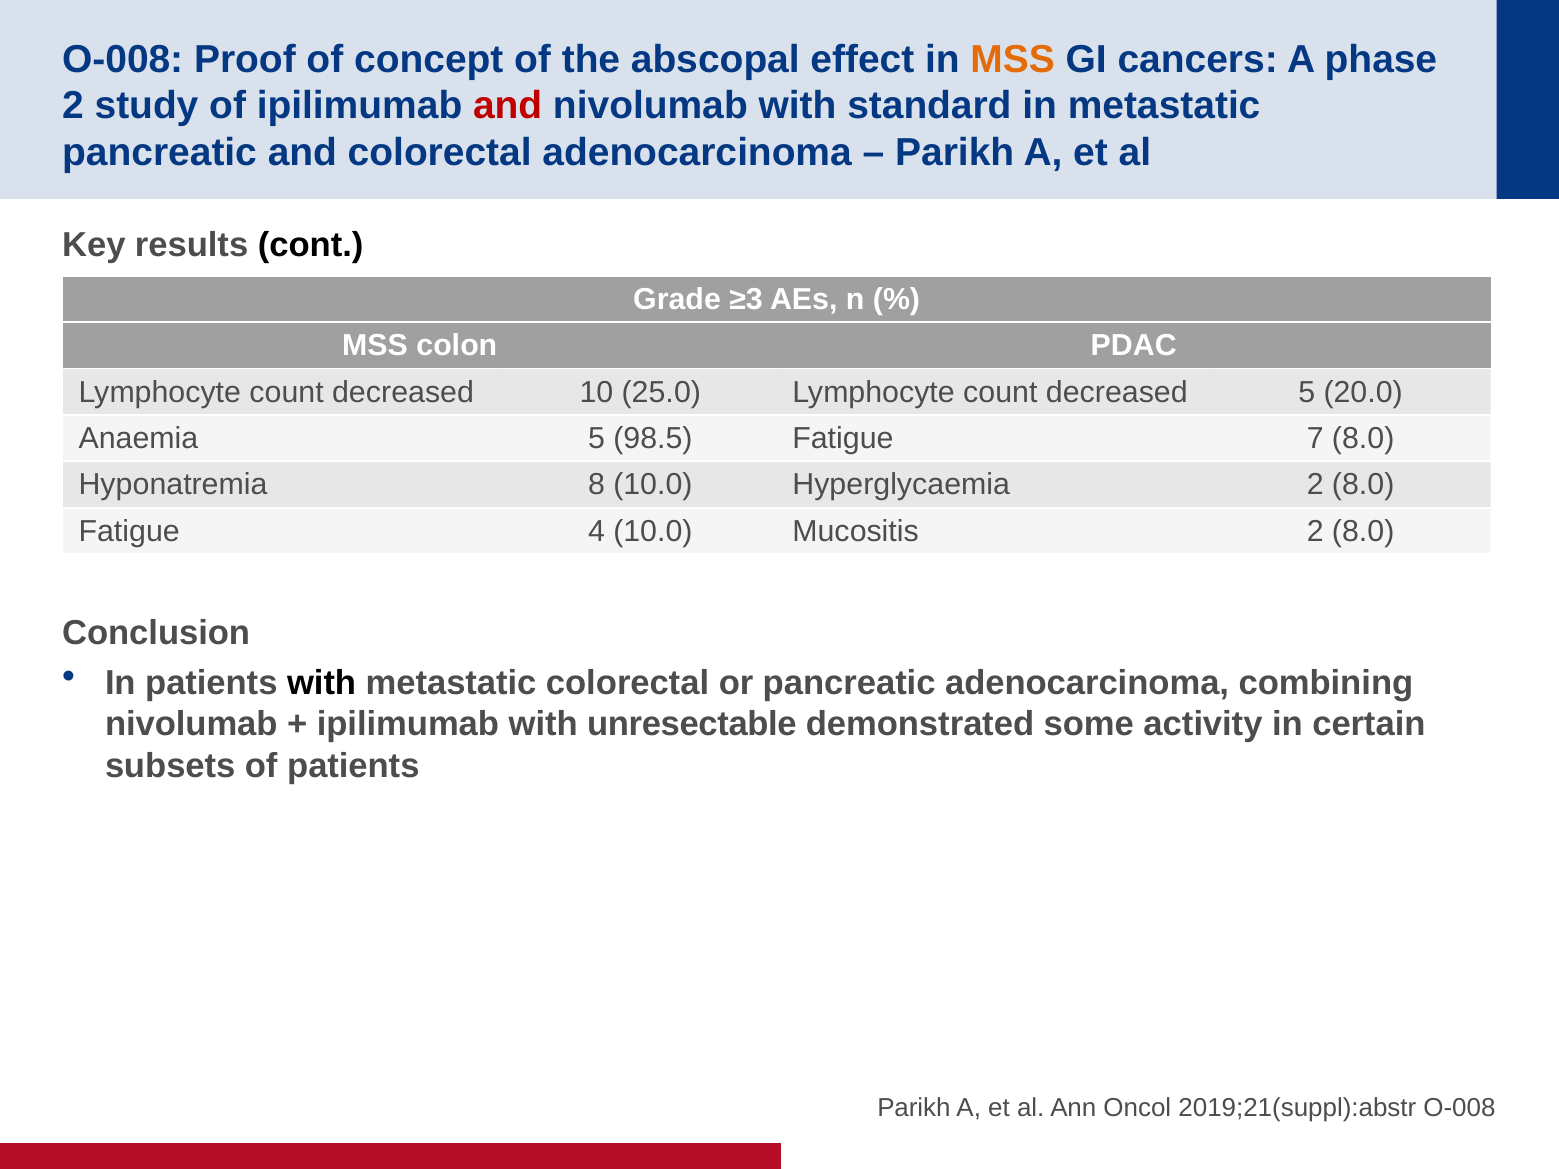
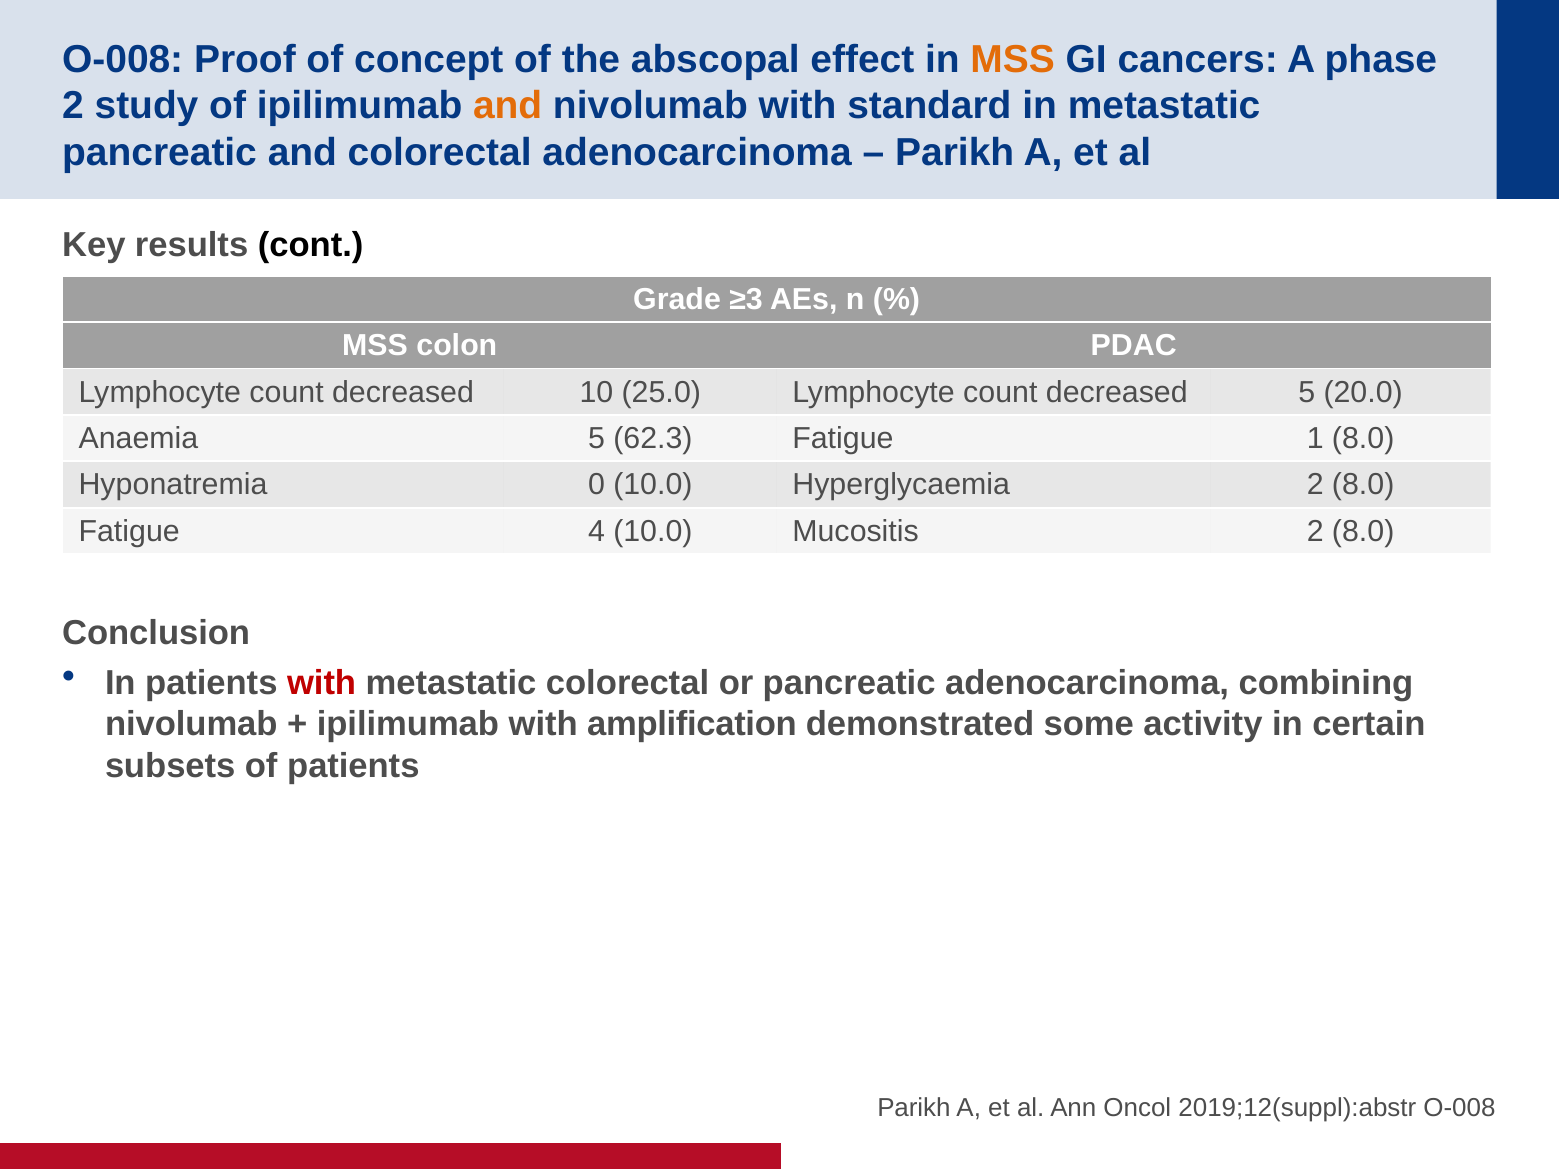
and at (508, 106) colour: red -> orange
98.5: 98.5 -> 62.3
7: 7 -> 1
8: 8 -> 0
with at (322, 683) colour: black -> red
unresectable: unresectable -> amplification
2019;21(suppl):abstr: 2019;21(suppl):abstr -> 2019;12(suppl):abstr
